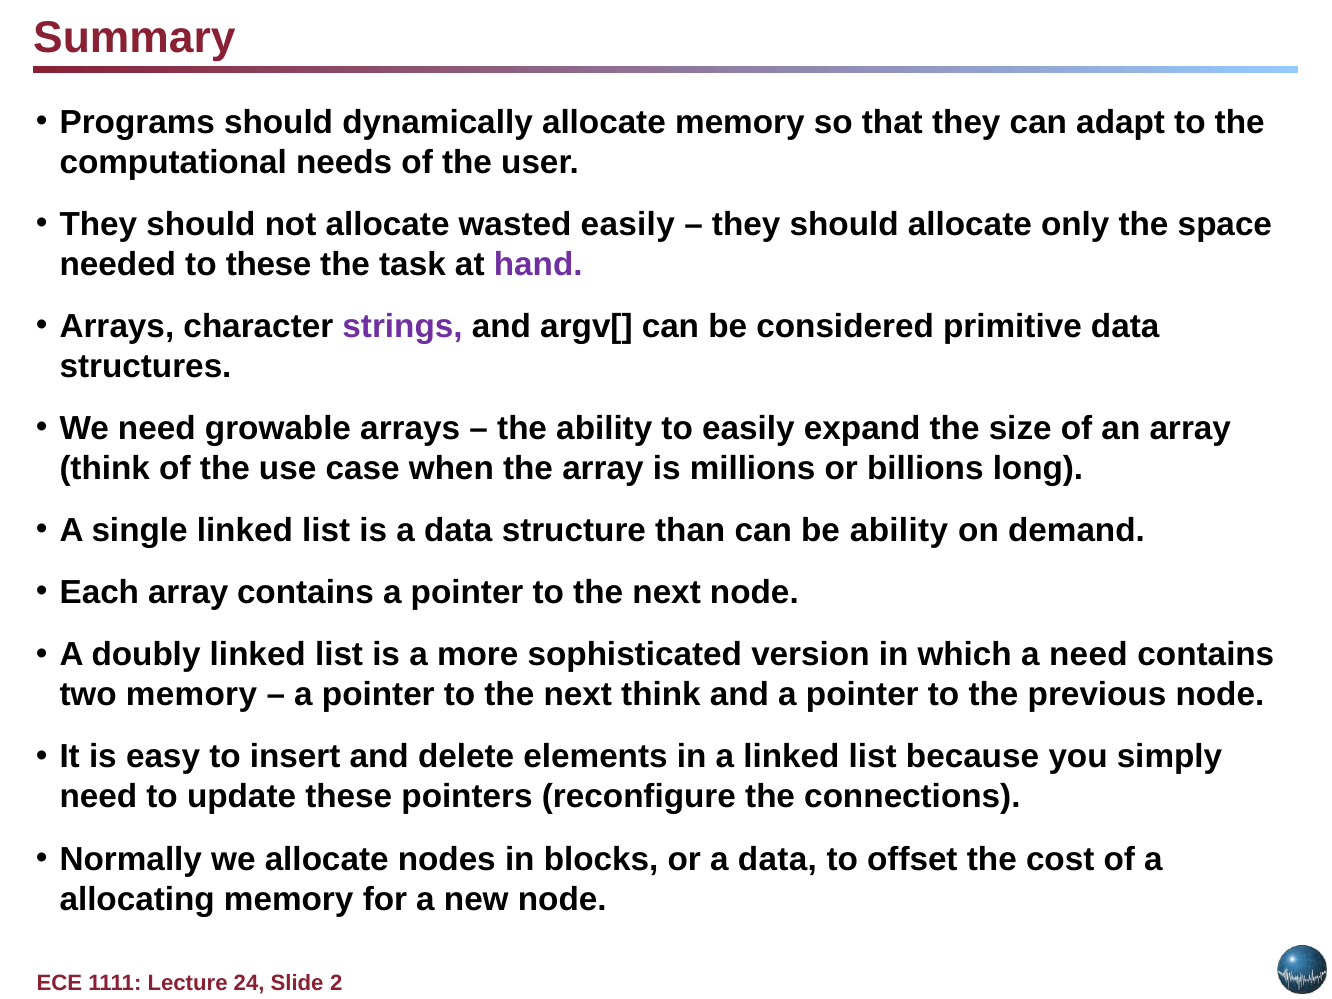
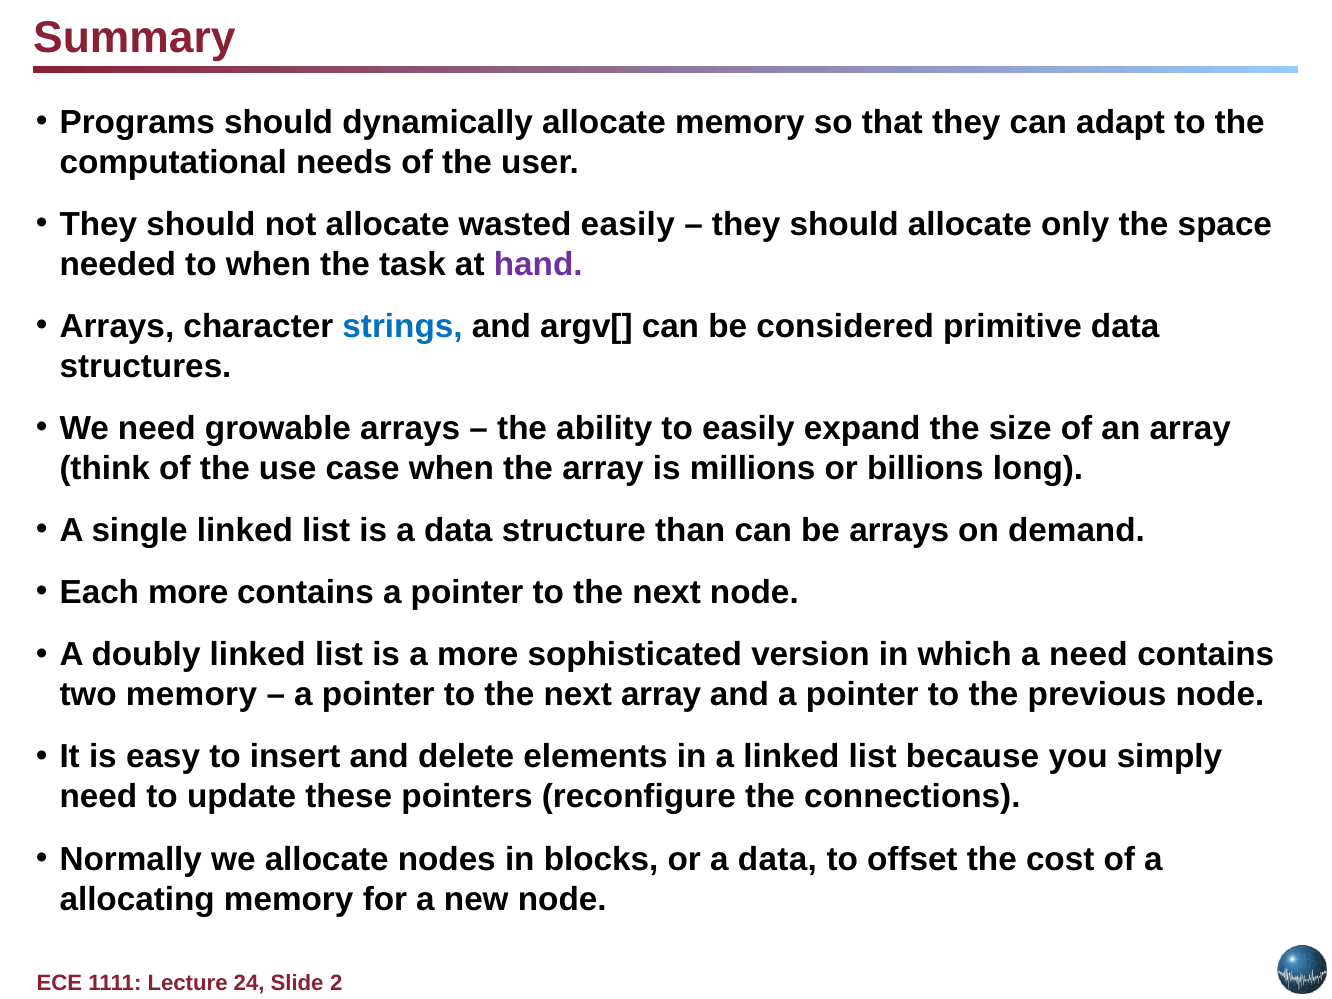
to these: these -> when
strings colour: purple -> blue
be ability: ability -> arrays
Each array: array -> more
next think: think -> array
